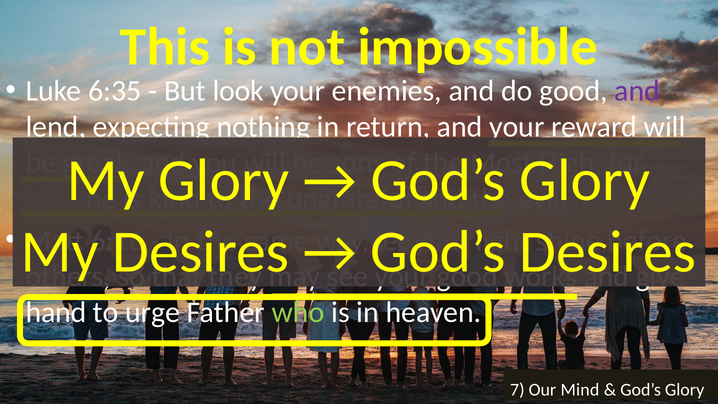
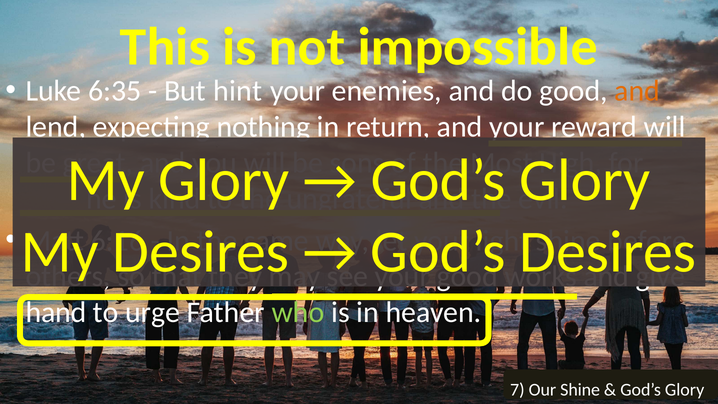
look: look -> hint
and at (637, 91) colour: purple -> orange
Our Mind: Mind -> Shine
